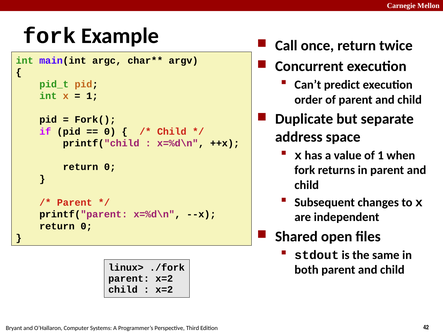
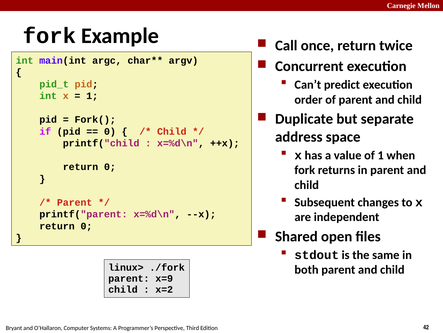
parent x=2: x=2 -> x=9
